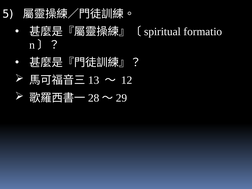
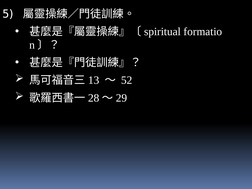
12: 12 -> 52
